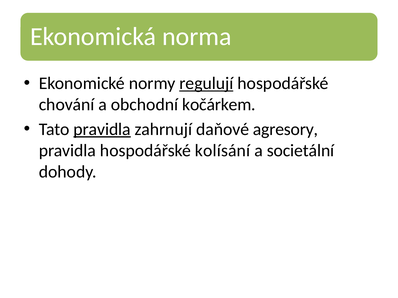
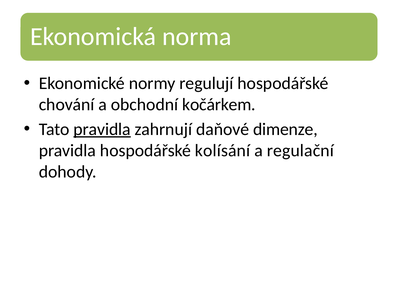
regulují underline: present -> none
agresory: agresory -> dimenze
societální: societální -> regulační
